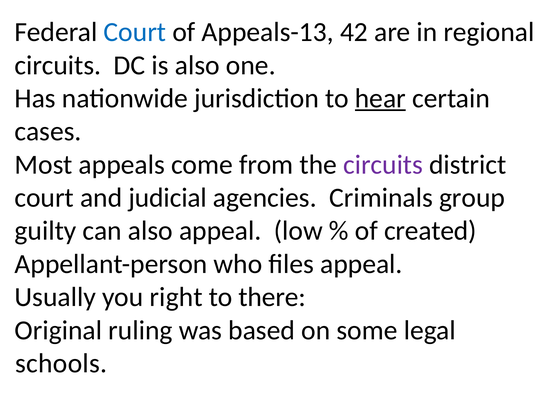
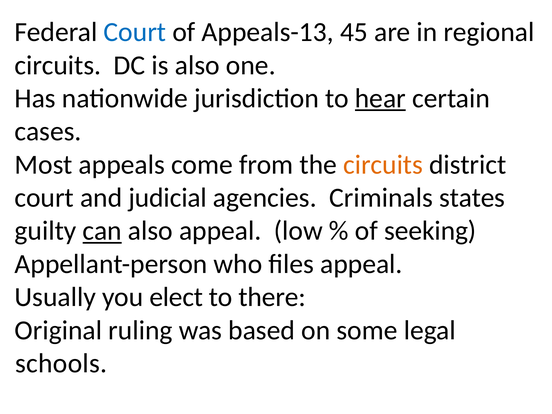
42: 42 -> 45
circuits at (383, 165) colour: purple -> orange
group: group -> states
can underline: none -> present
created: created -> seeking
right: right -> elect
